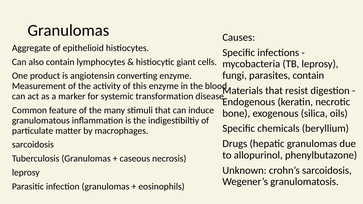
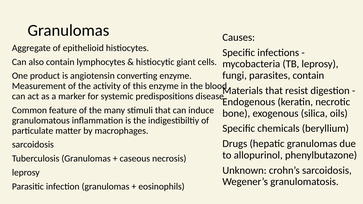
transformation: transformation -> predispositions
